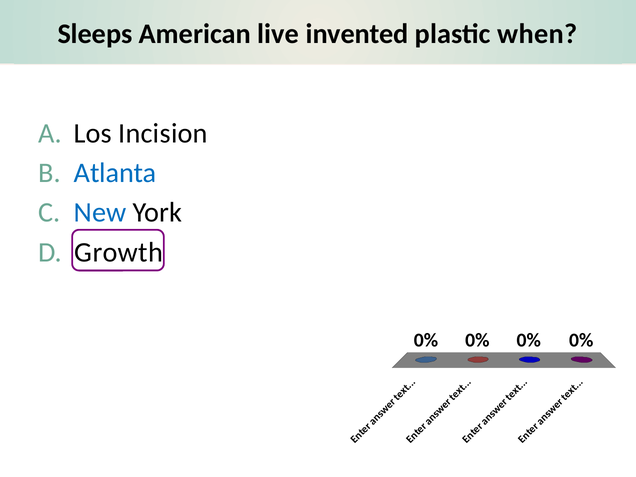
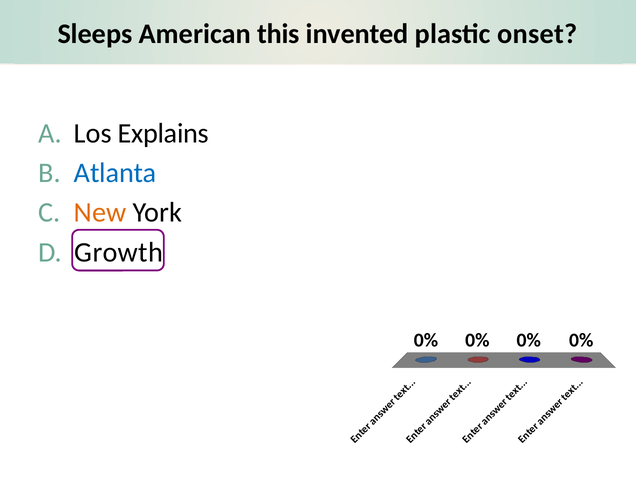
live: live -> this
when: when -> onset
Incision: Incision -> Explains
New colour: blue -> orange
